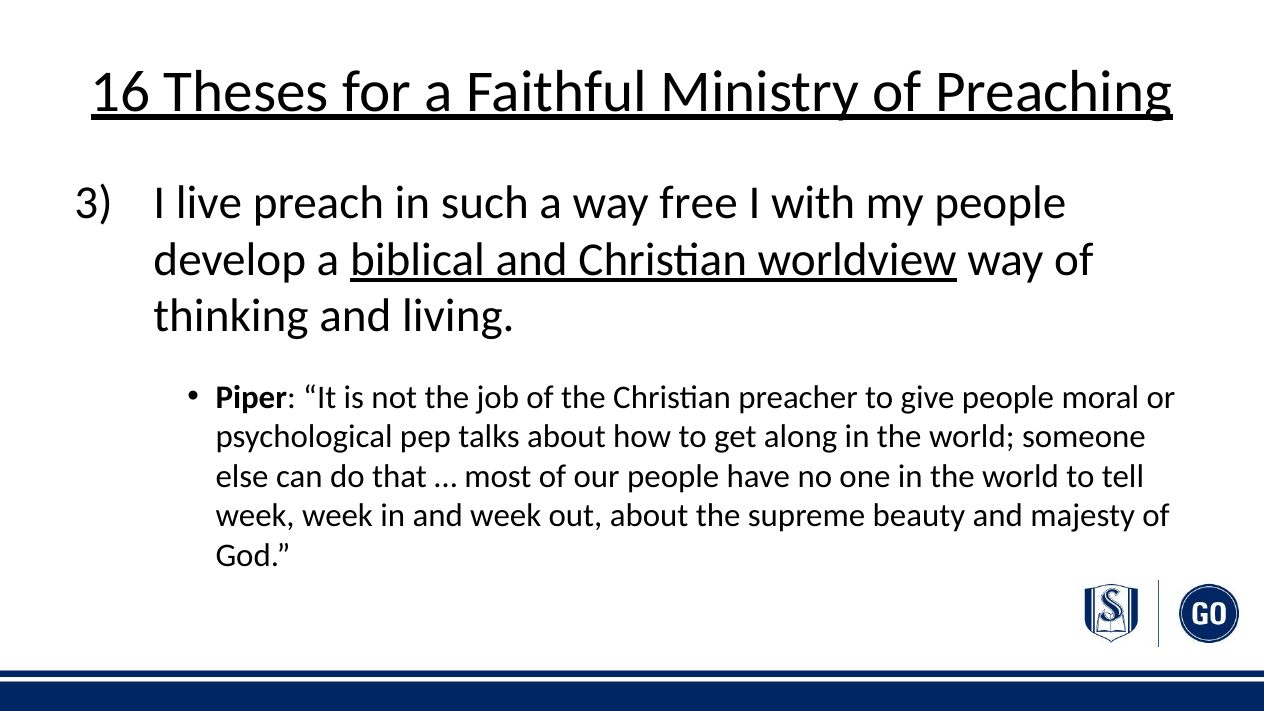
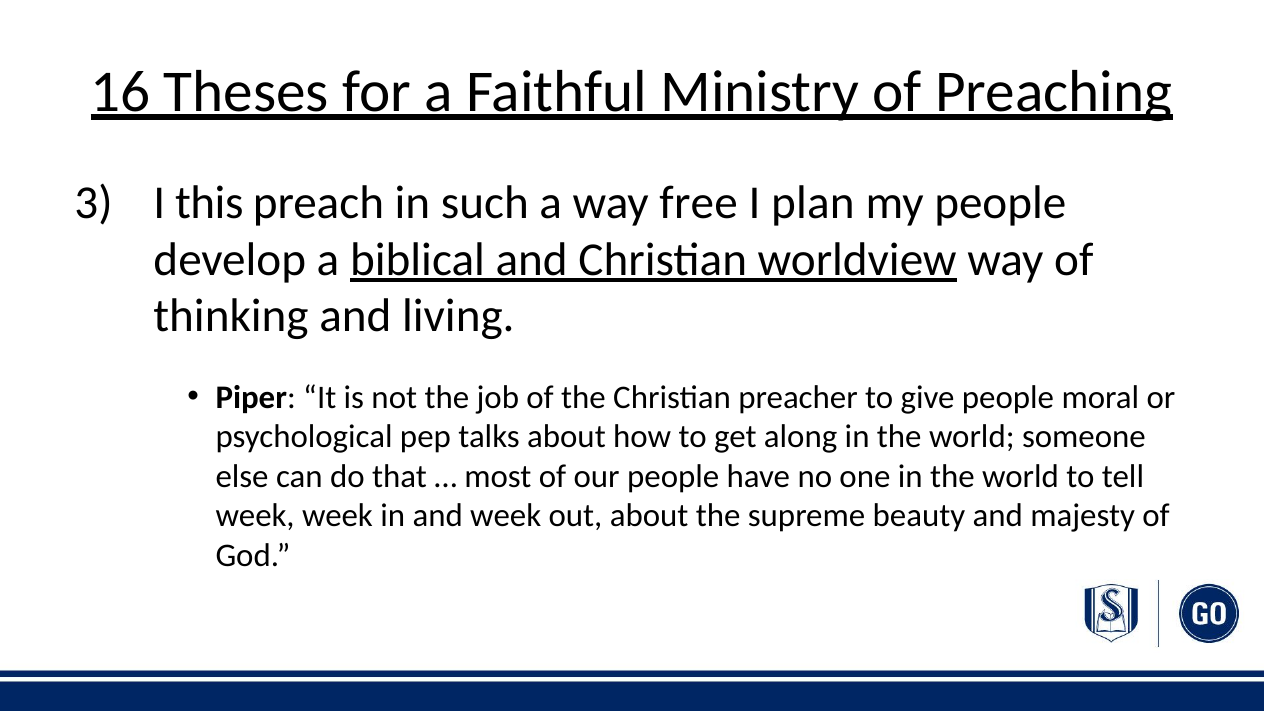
live: live -> this
with: with -> plan
